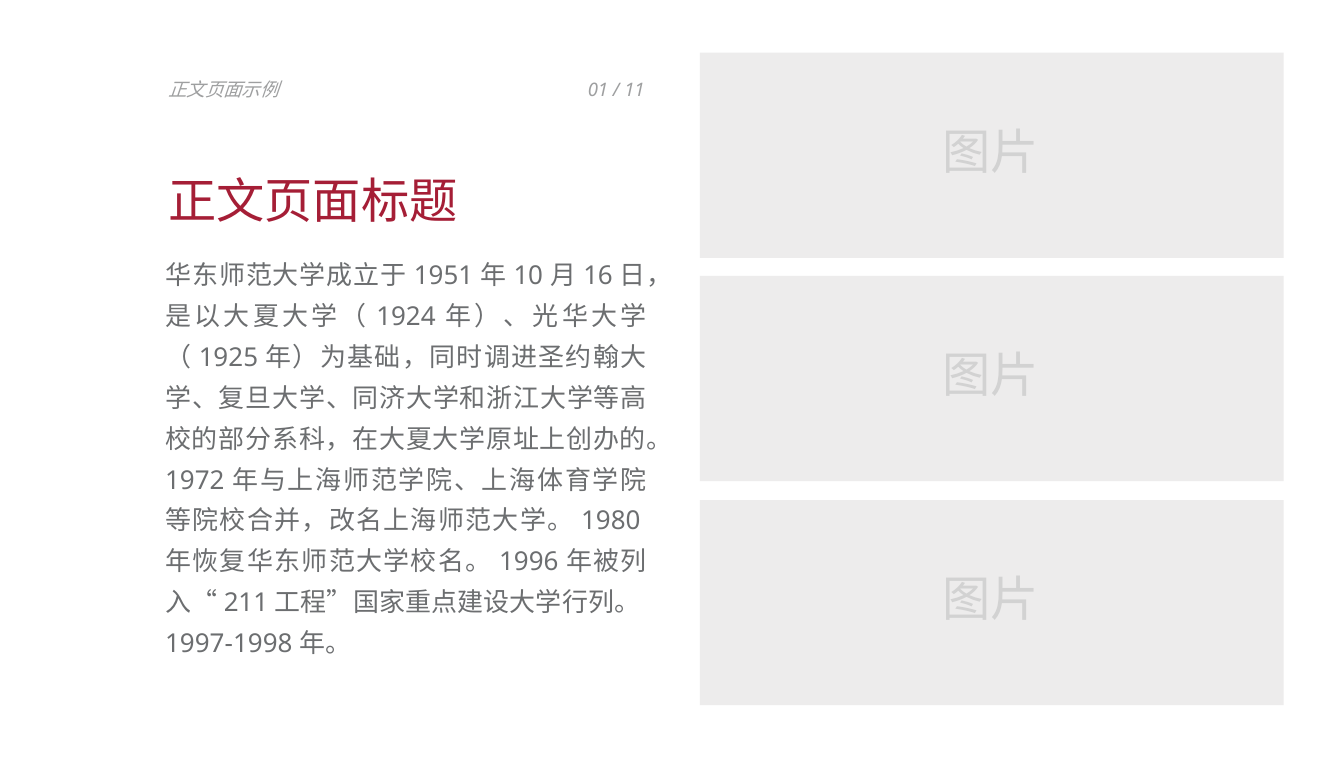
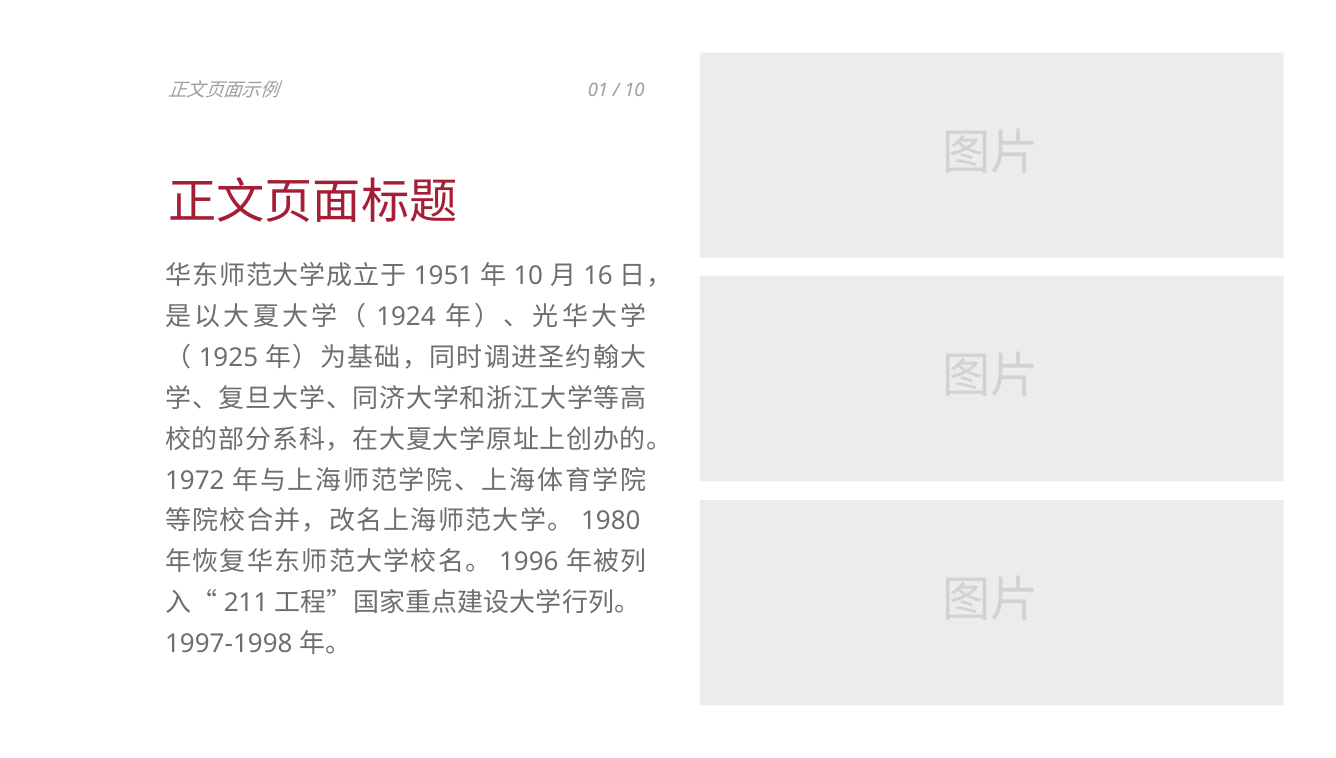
11 at (634, 90): 11 -> 10
